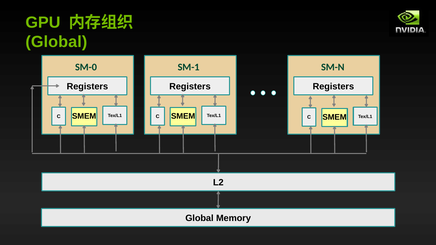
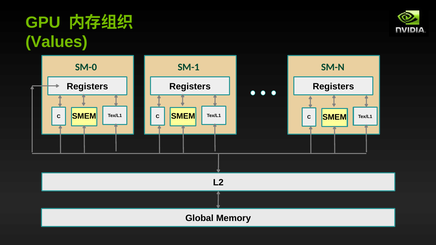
Global at (56, 42): Global -> Values
